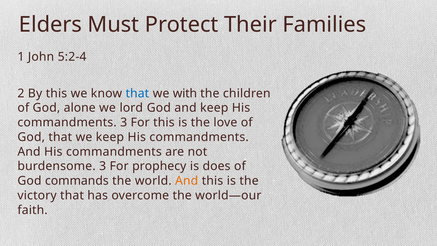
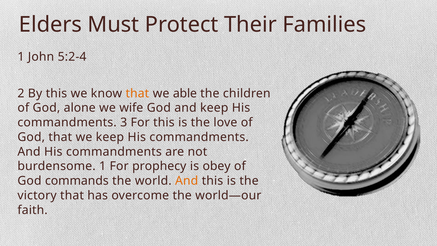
that at (137, 93) colour: blue -> orange
with: with -> able
lord: lord -> wife
burdensome 3: 3 -> 1
does: does -> obey
